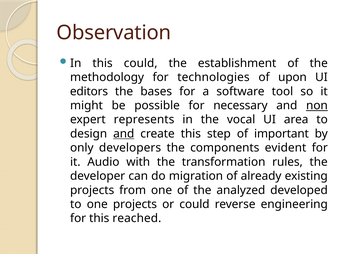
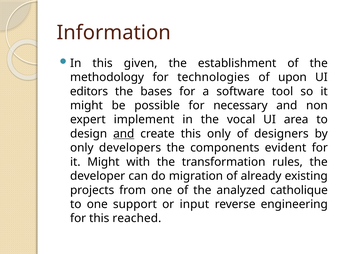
Observation: Observation -> Information
this could: could -> given
non underline: present -> none
represents: represents -> implement
this step: step -> only
important: important -> designers
Audio at (103, 162): Audio -> Might
developed: developed -> catholique
one projects: projects -> support
or could: could -> input
